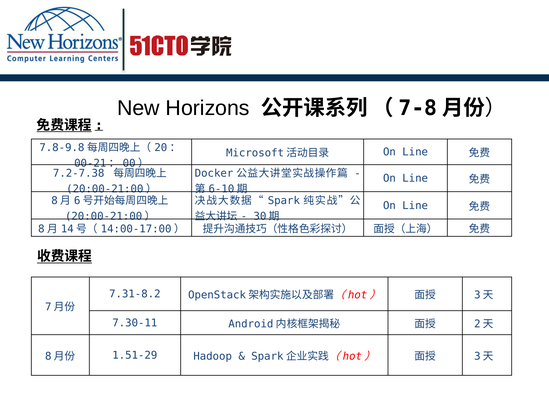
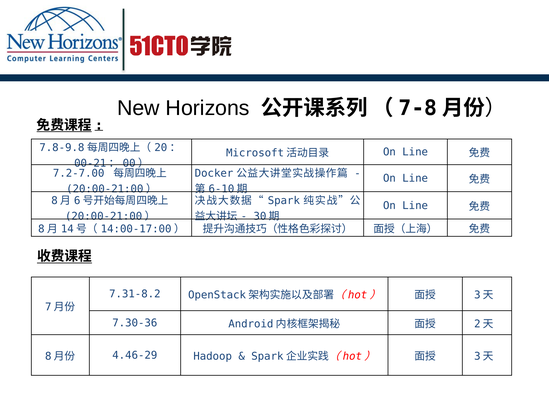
7.2-7.38: 7.2-7.38 -> 7.2-7.00
7.30-11: 7.30-11 -> 7.30-36
1.51-29: 1.51-29 -> 4.46-29
